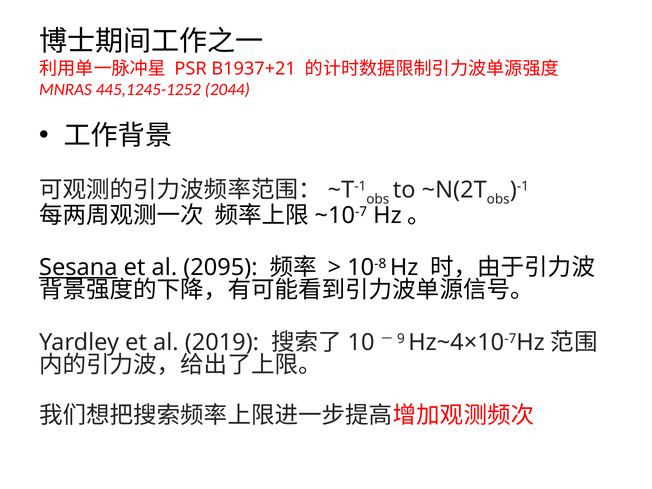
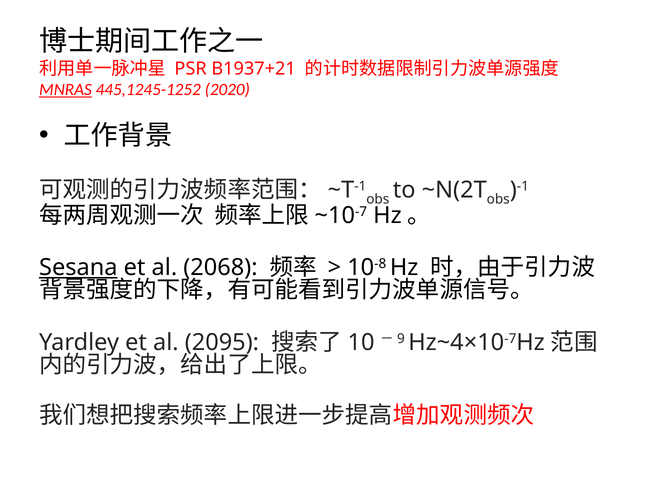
MNRAS underline: none -> present
2044: 2044 -> 2020
2095: 2095 -> 2068
2019: 2019 -> 2095
